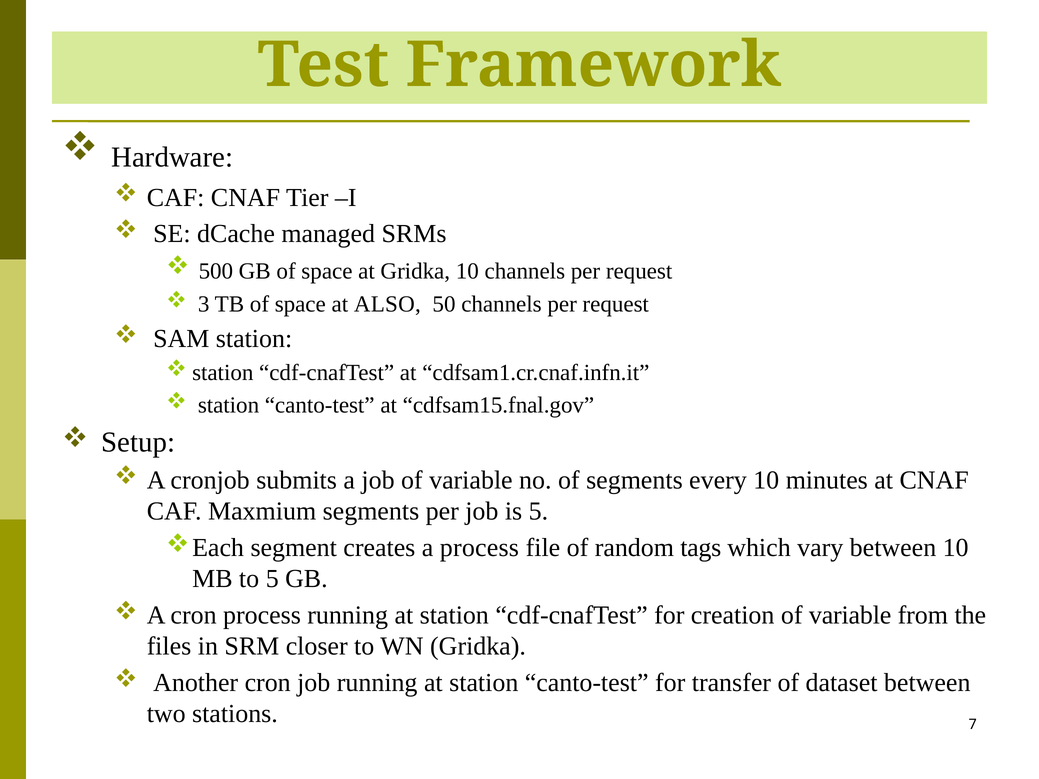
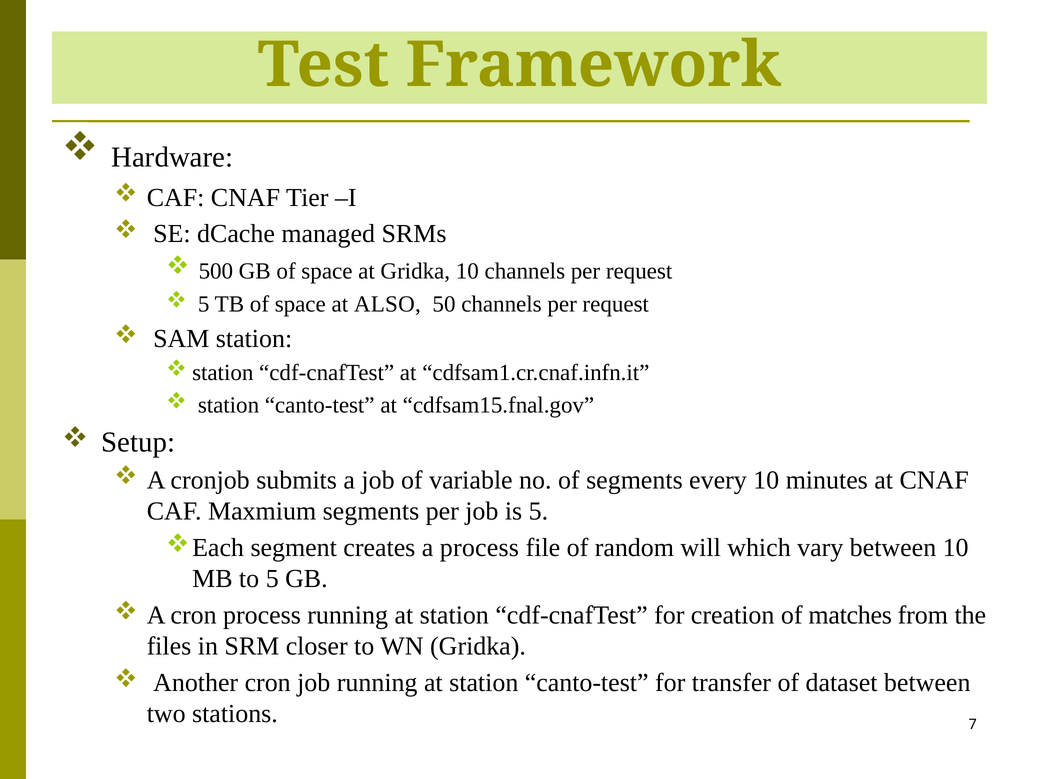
3 at (204, 304): 3 -> 5
tags: tags -> will
creation of variable: variable -> matches
